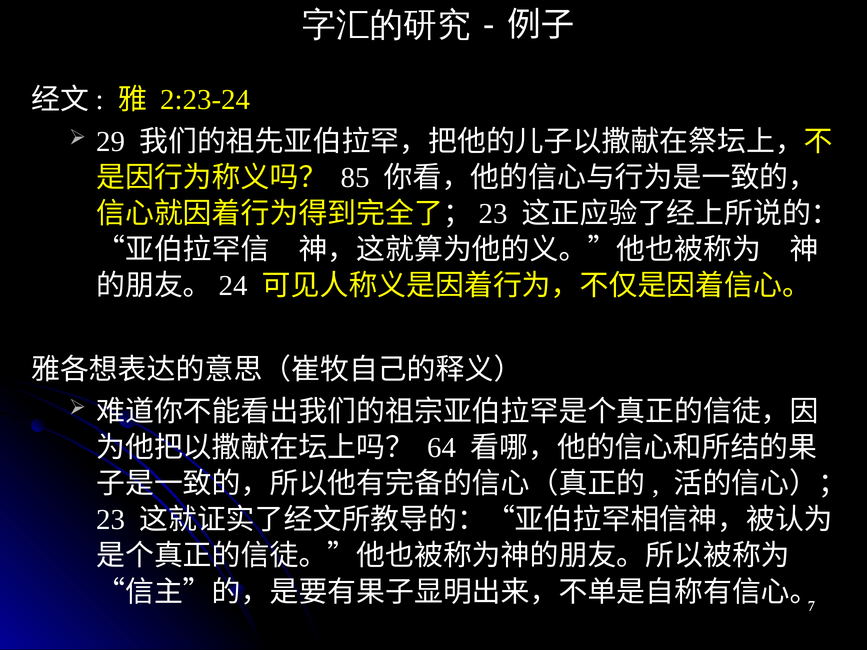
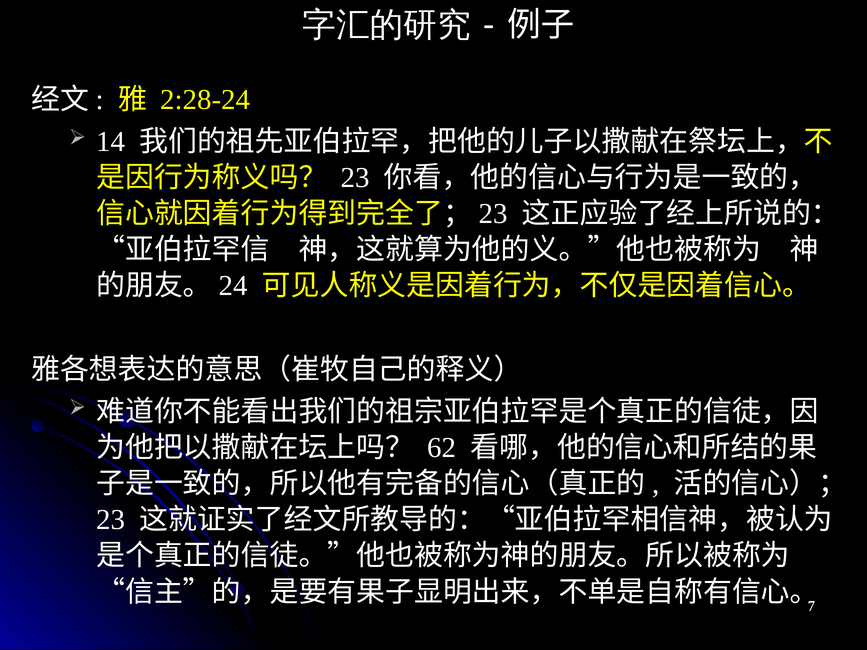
2:23-24: 2:23-24 -> 2:28-24
29: 29 -> 14
85 at (355, 178): 85 -> 23
64: 64 -> 62
